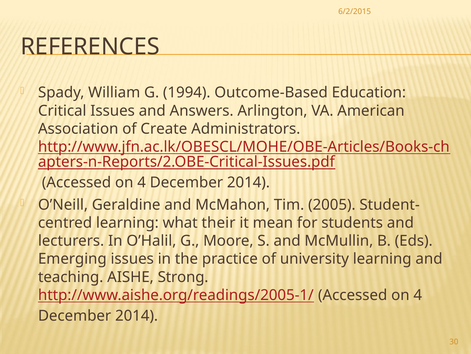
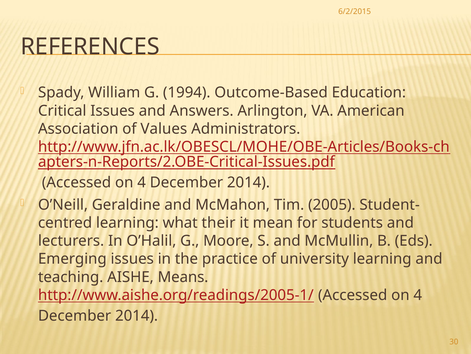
Create: Create -> Values
Strong: Strong -> Means
